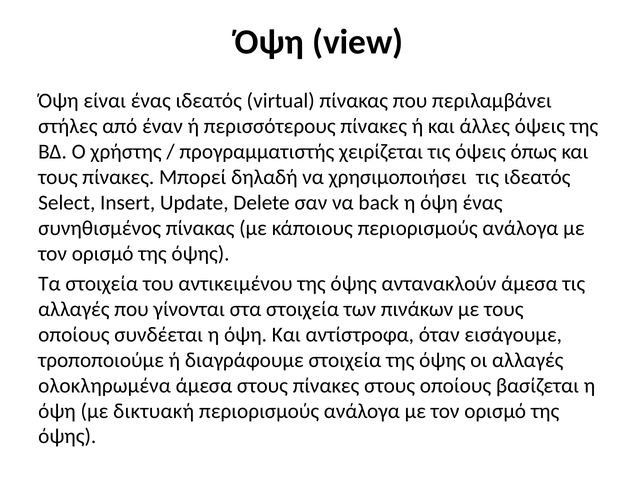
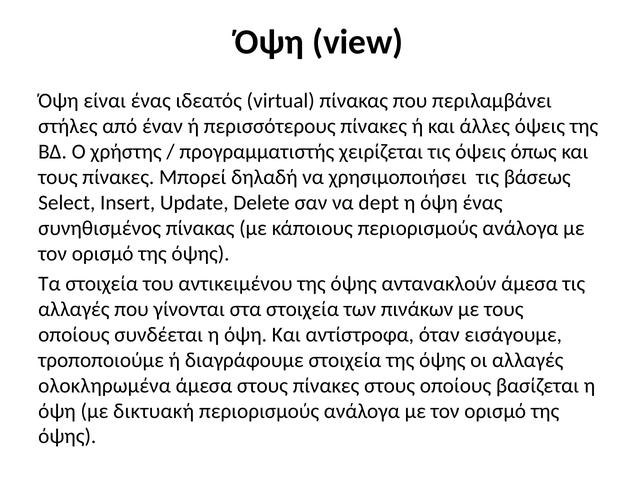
τις ιδεατός: ιδεατός -> βάσεως
back: back -> dept
